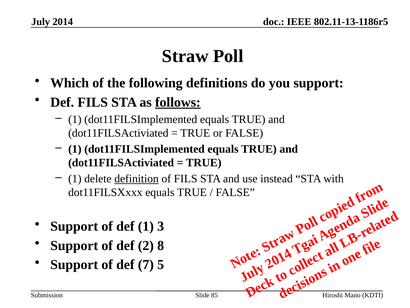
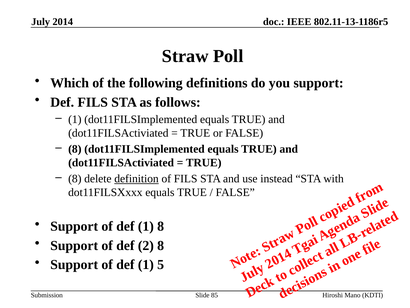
follows underline: present -> none
1 at (75, 149): 1 -> 8
1 at (75, 178): 1 -> 8
1 3: 3 -> 8
7 at (146, 264): 7 -> 1
